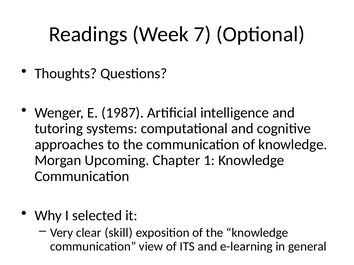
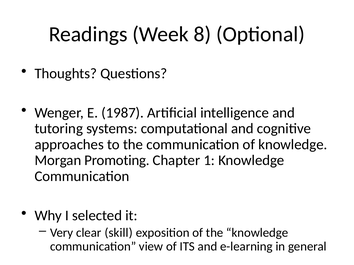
7: 7 -> 8
Upcoming: Upcoming -> Promoting
